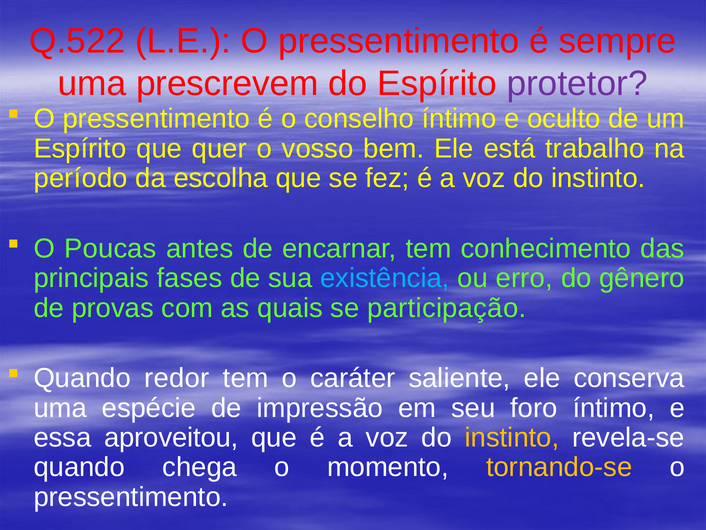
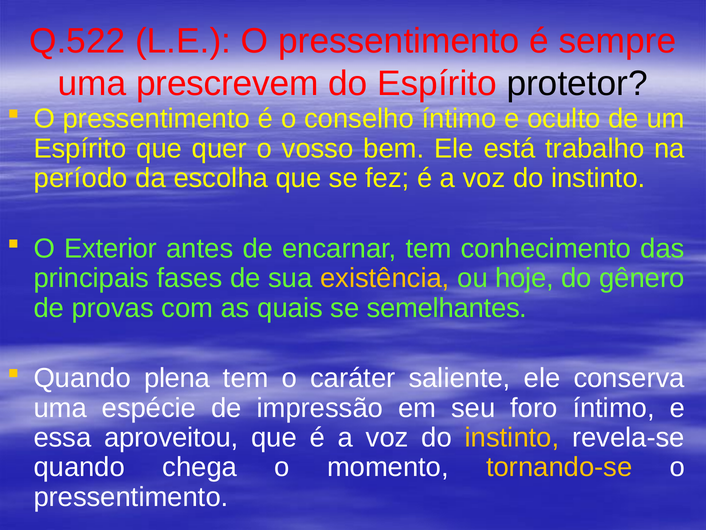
protetor colour: purple -> black
Poucas: Poucas -> Exterior
existência colour: light blue -> yellow
erro: erro -> hoje
participação: participação -> semelhantes
redor: redor -> plena
